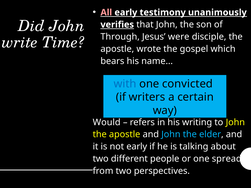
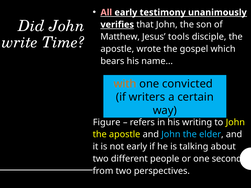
Through: Through -> Matthew
were: were -> tools
with colour: blue -> orange
Would: Would -> Figure
spread: spread -> second
